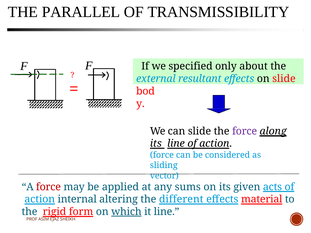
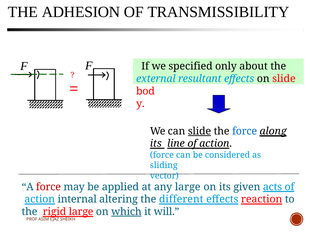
PARALLEL: PARALLEL -> ADHESION
slide at (200, 131) underline: none -> present
force at (245, 131) colour: purple -> blue
any sums: sums -> large
material: material -> reaction
rigid form: form -> large
it line: line -> will
